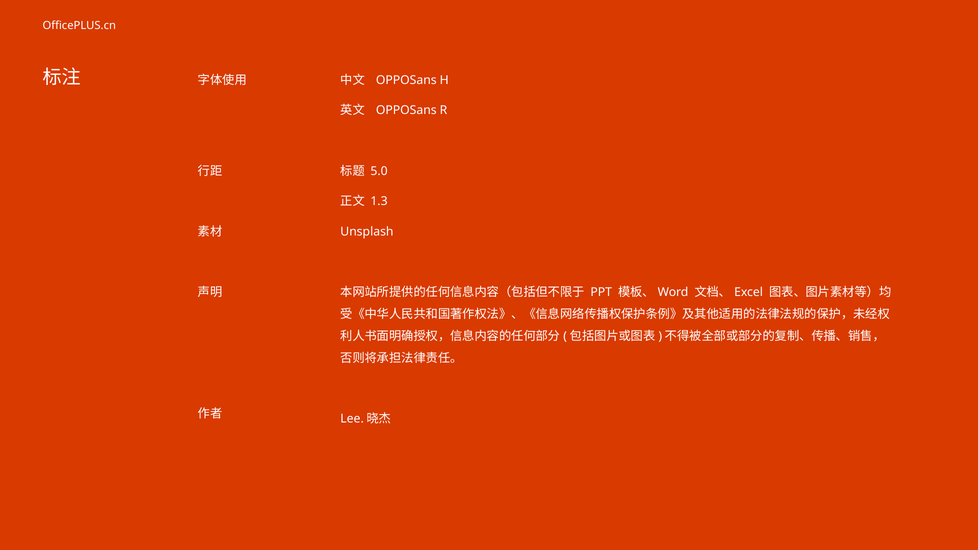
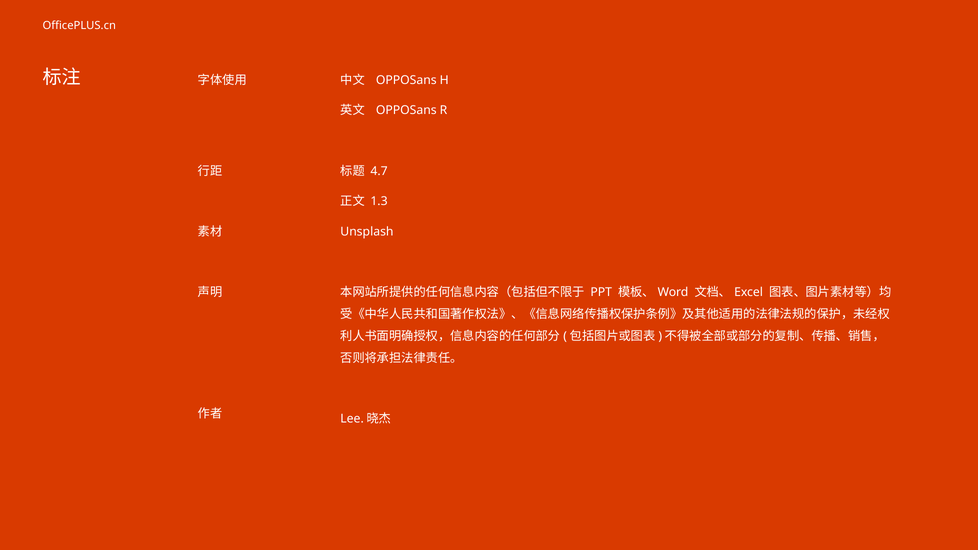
5.0: 5.0 -> 4.7
